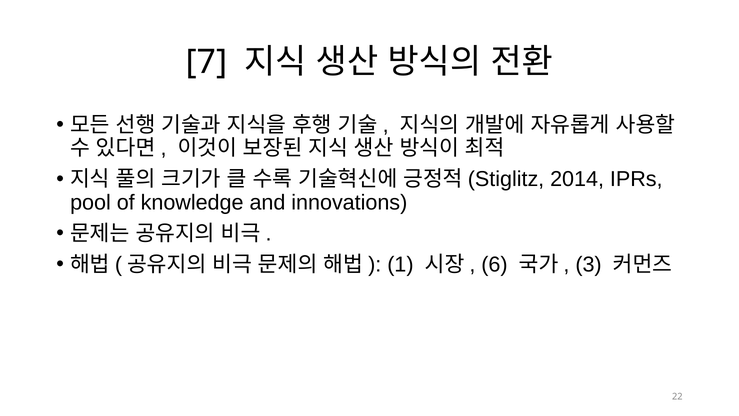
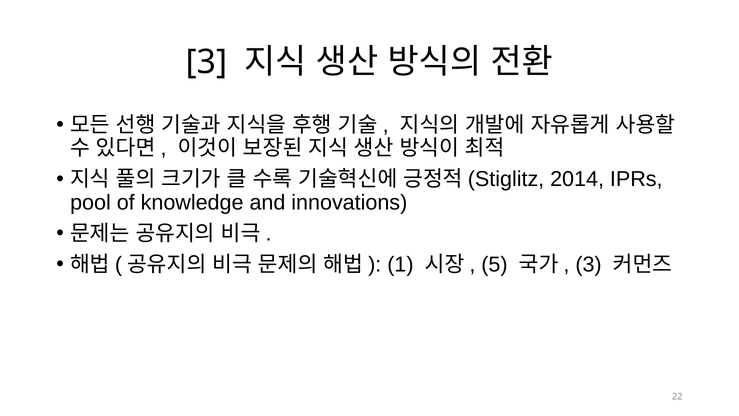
7 at (206, 62): 7 -> 3
6: 6 -> 5
